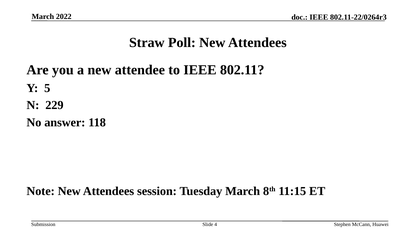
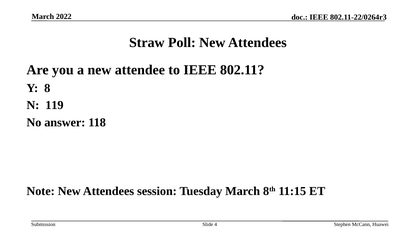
5: 5 -> 8
229: 229 -> 119
